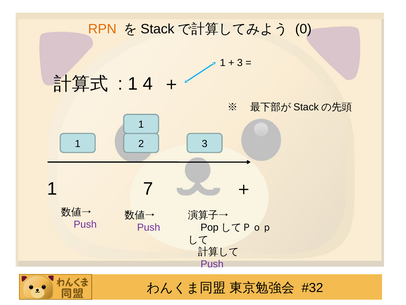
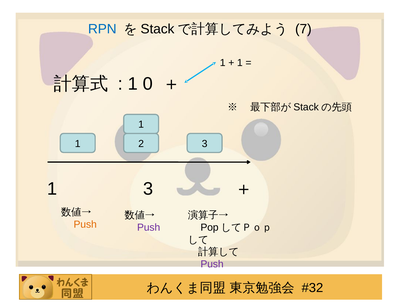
RPN colour: orange -> blue
0: 0 -> 7
3 at (240, 63): 3 -> 1
4: 4 -> 0
7 at (148, 189): 7 -> 3
Push at (85, 224) colour: purple -> orange
